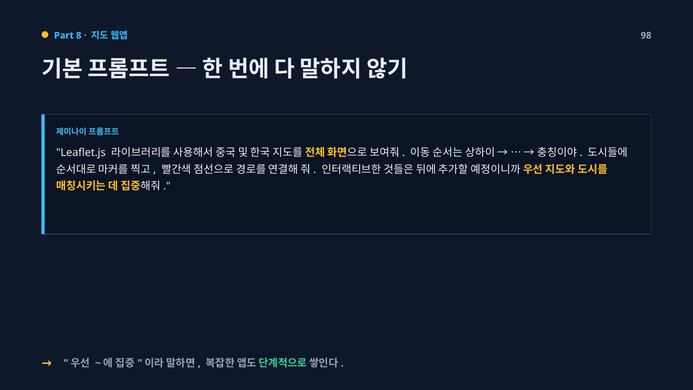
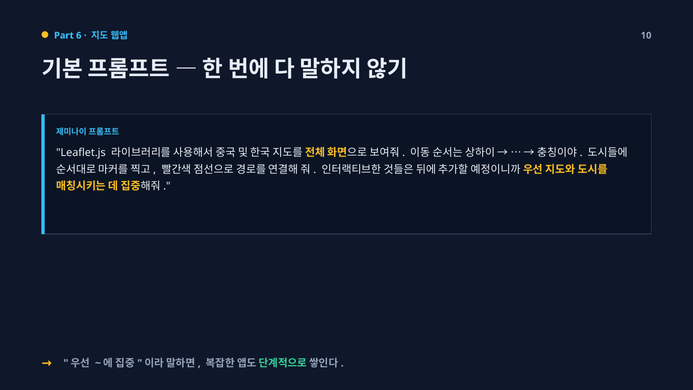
8: 8 -> 6
98: 98 -> 10
